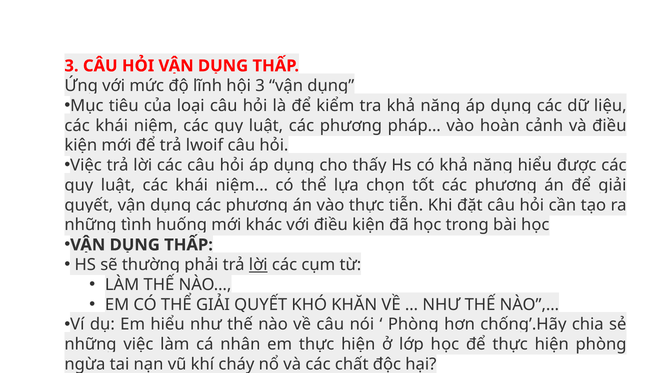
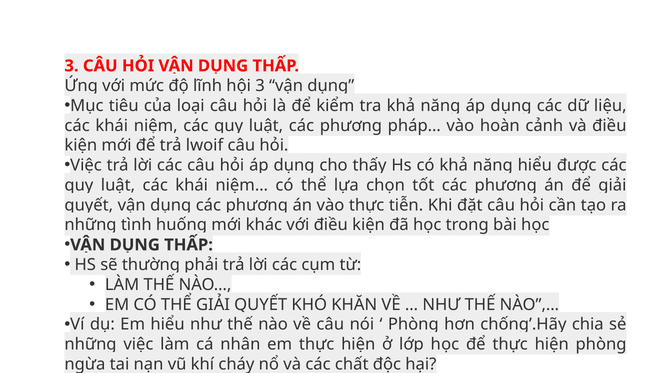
lời at (258, 265) underline: present -> none
